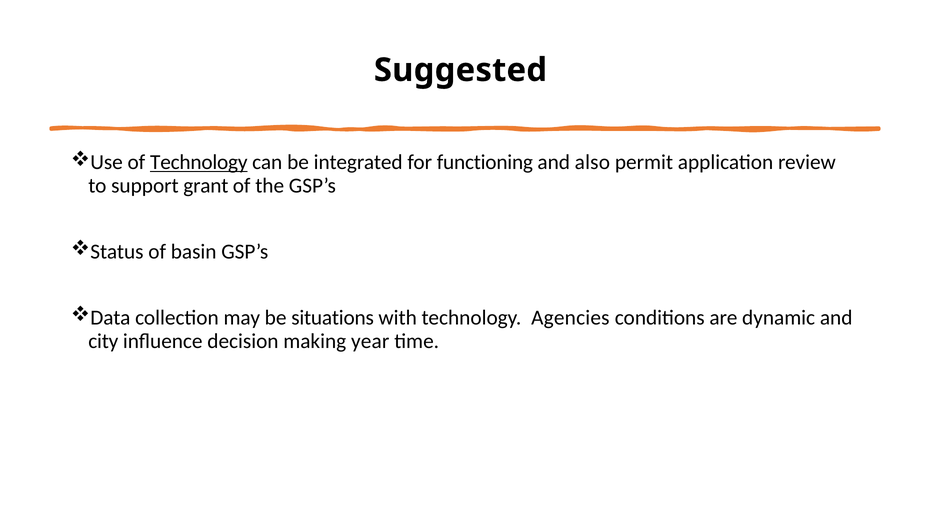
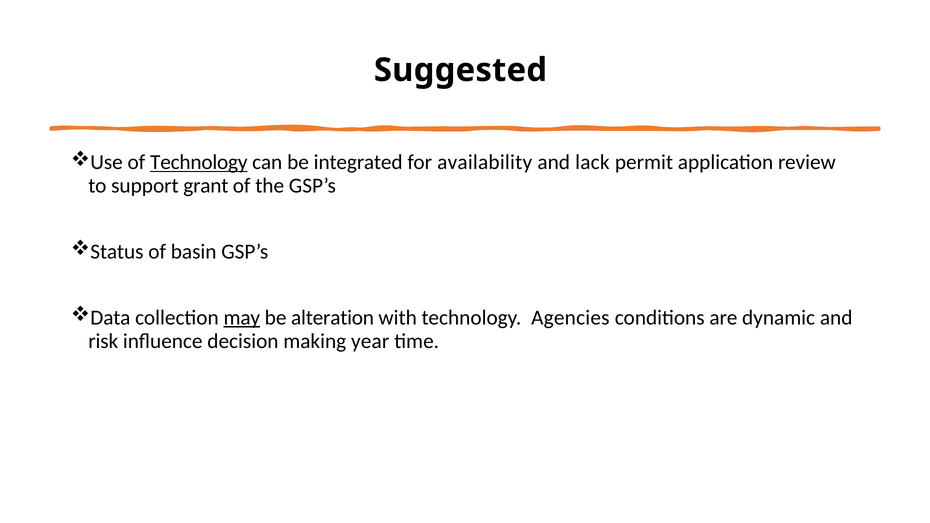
functioning: functioning -> availability
also: also -> lack
may underline: none -> present
situations: situations -> alteration
city: city -> risk
